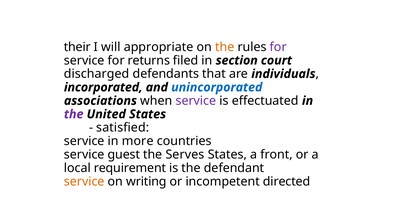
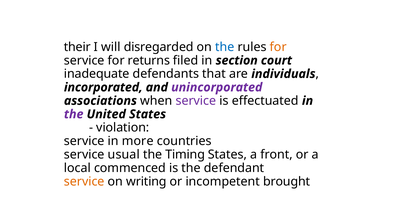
appropriate: appropriate -> disregarded
the at (225, 47) colour: orange -> blue
for at (278, 47) colour: purple -> orange
discharged: discharged -> inadequate
unincorporated colour: blue -> purple
satisfied: satisfied -> violation
guest: guest -> usual
Serves: Serves -> Timing
requirement: requirement -> commenced
directed: directed -> brought
